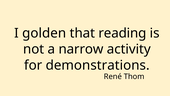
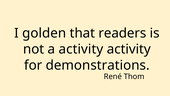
reading: reading -> readers
a narrow: narrow -> activity
